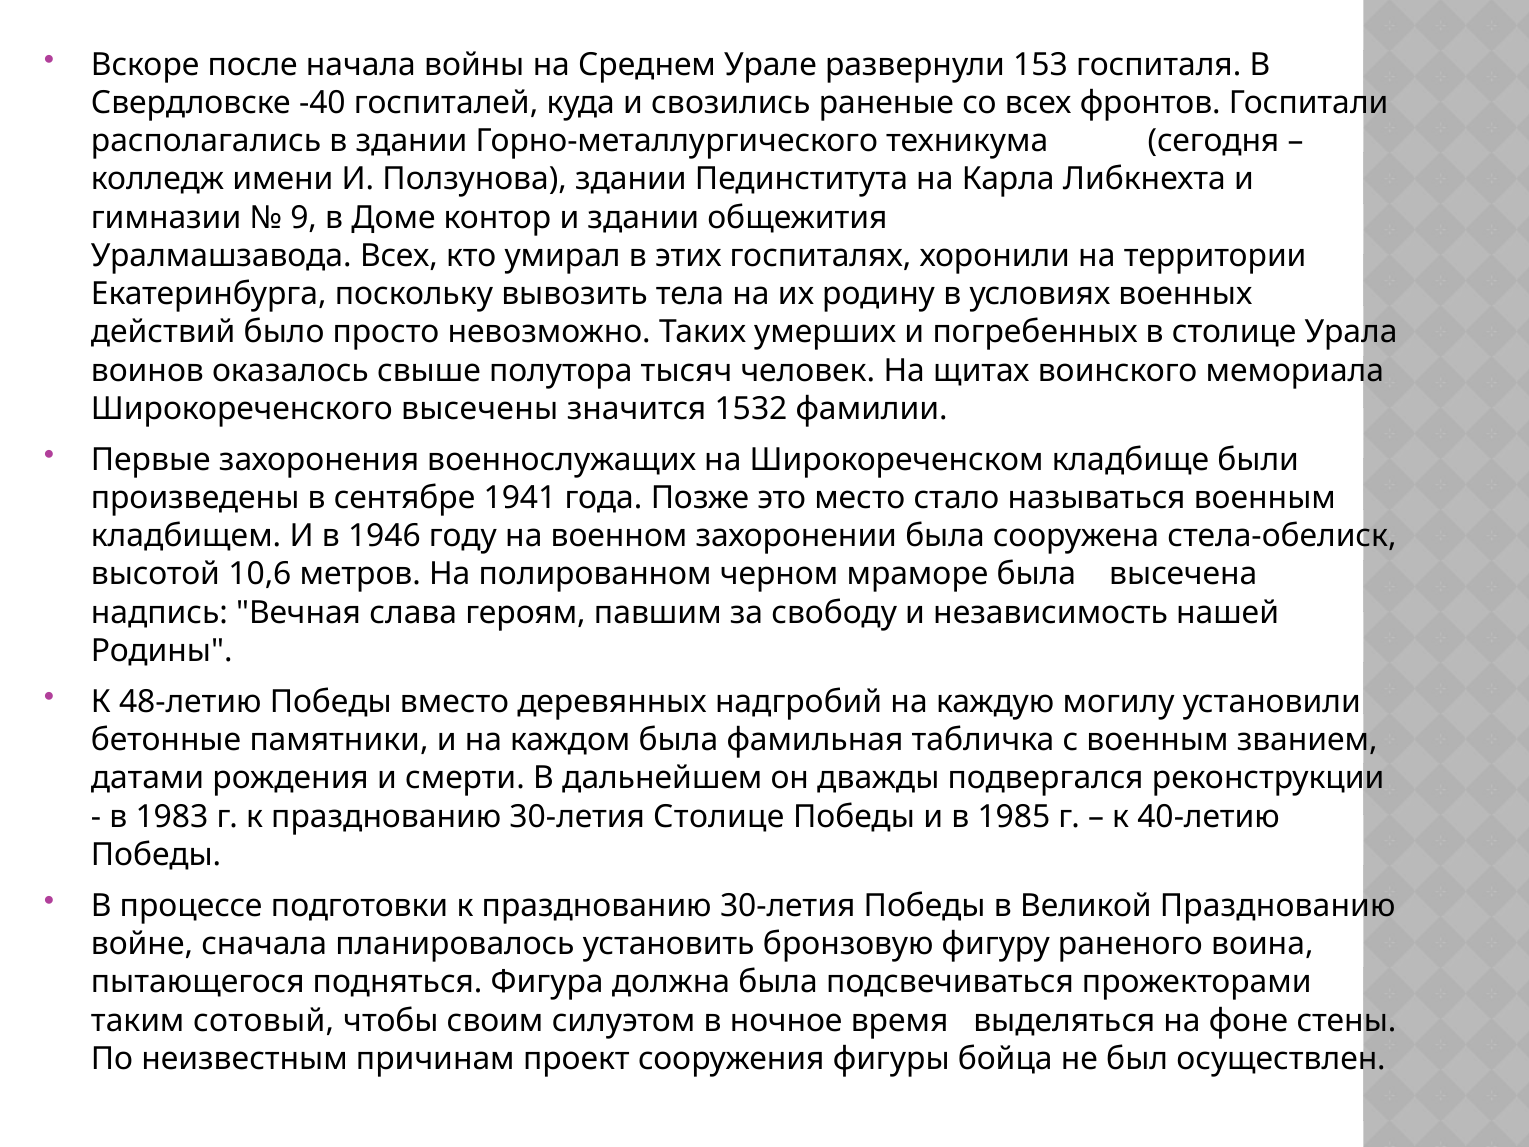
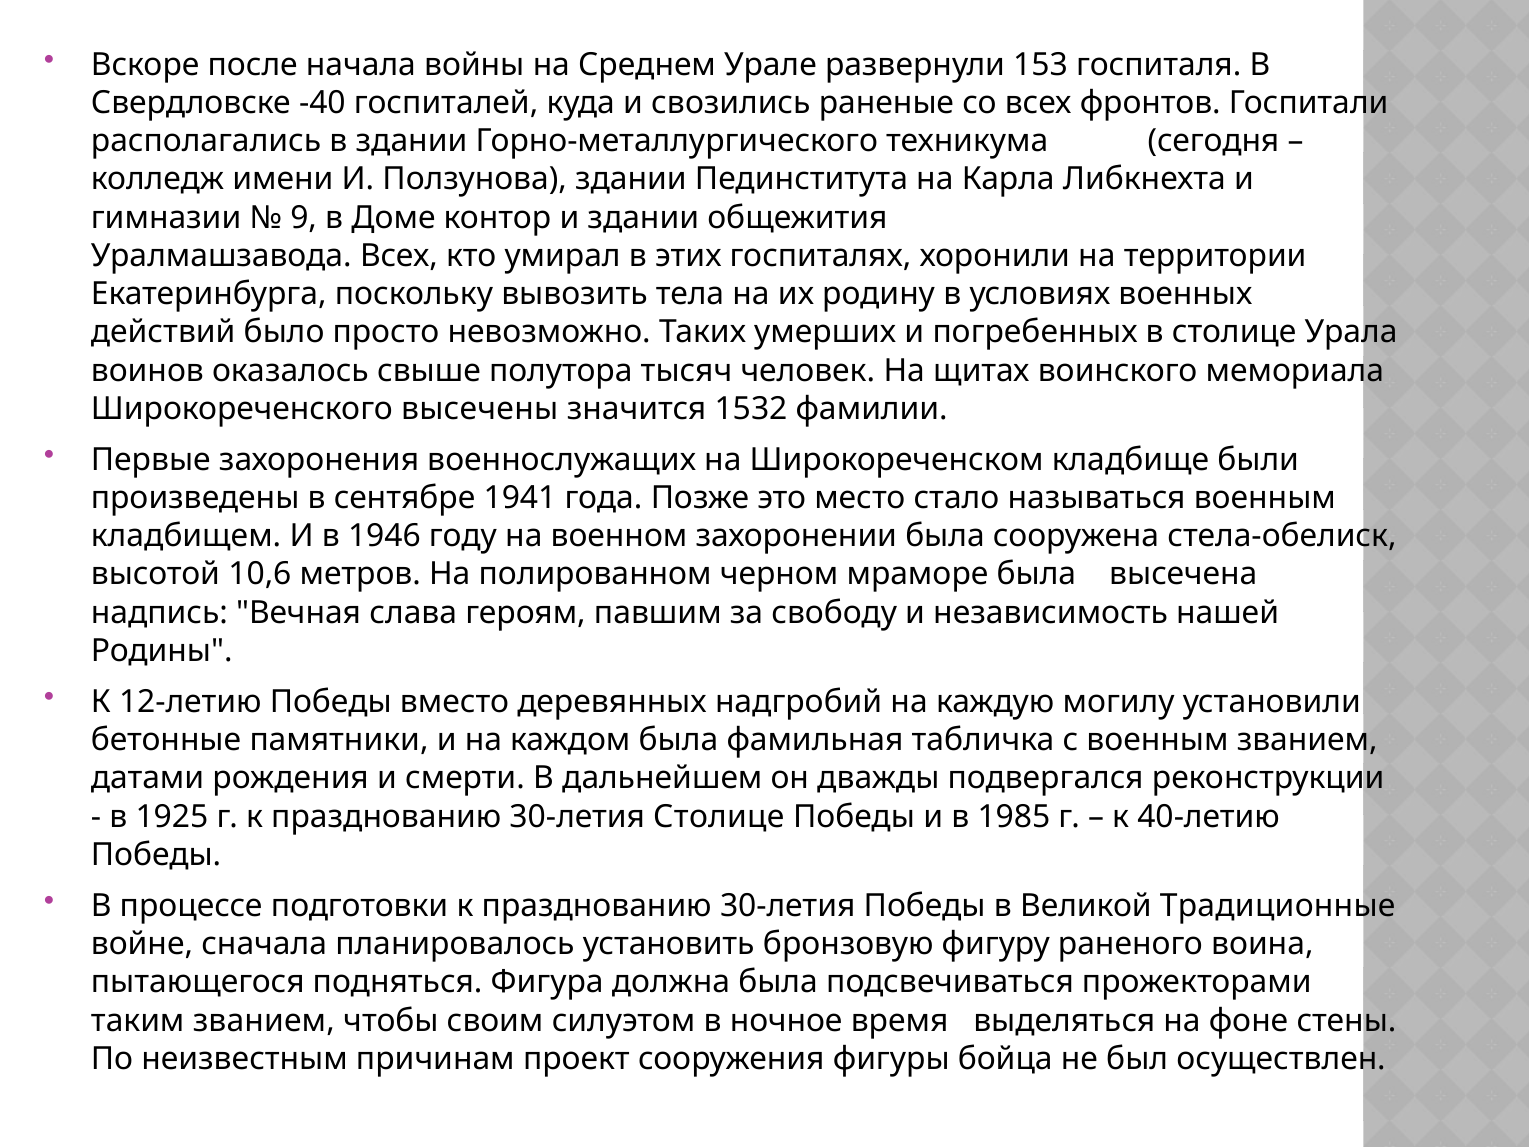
48-летию: 48-летию -> 12-летию
1983: 1983 -> 1925
Великой Празднованию: Празднованию -> Традиционные
таким сотовый: сотовый -> званием
